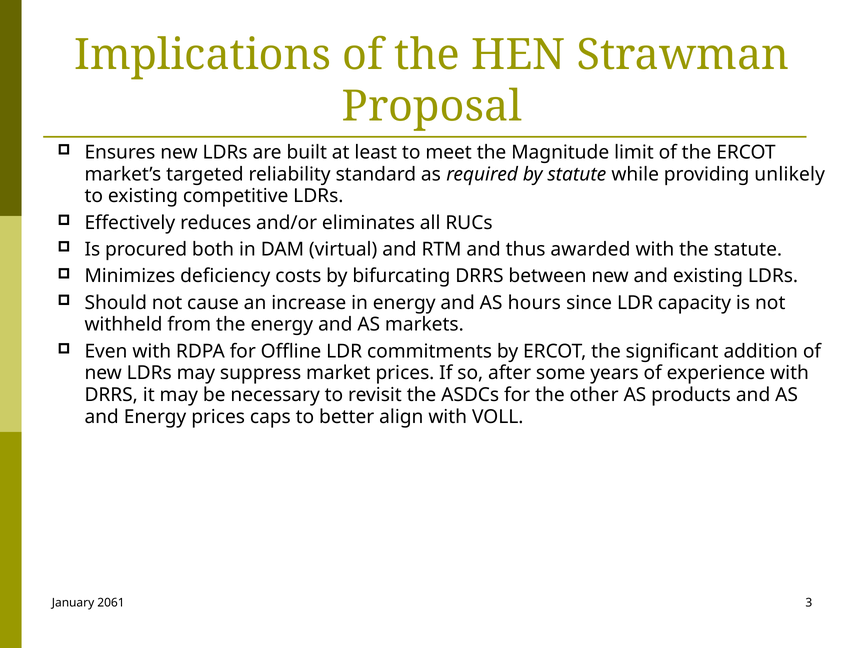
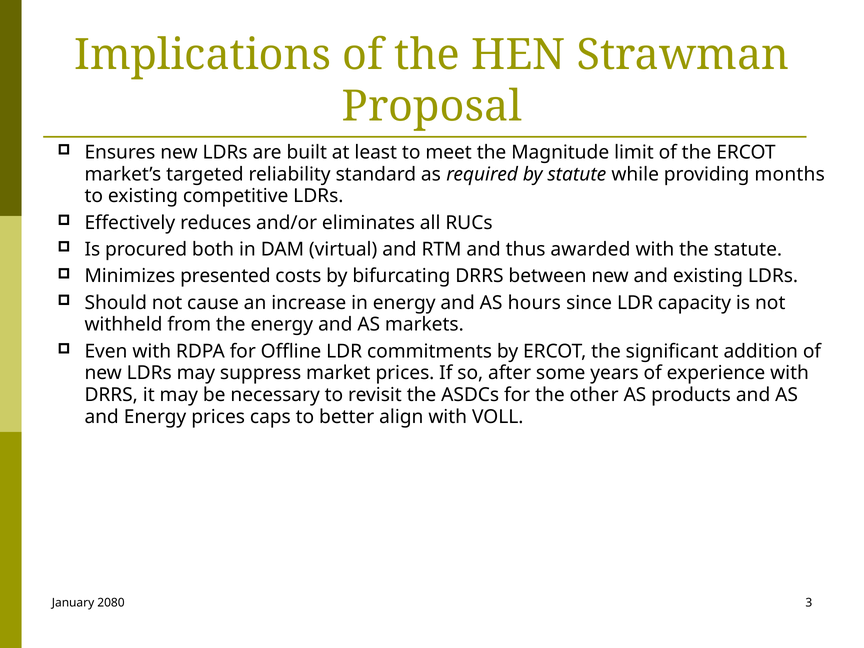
unlikely: unlikely -> months
deficiency: deficiency -> presented
2061: 2061 -> 2080
